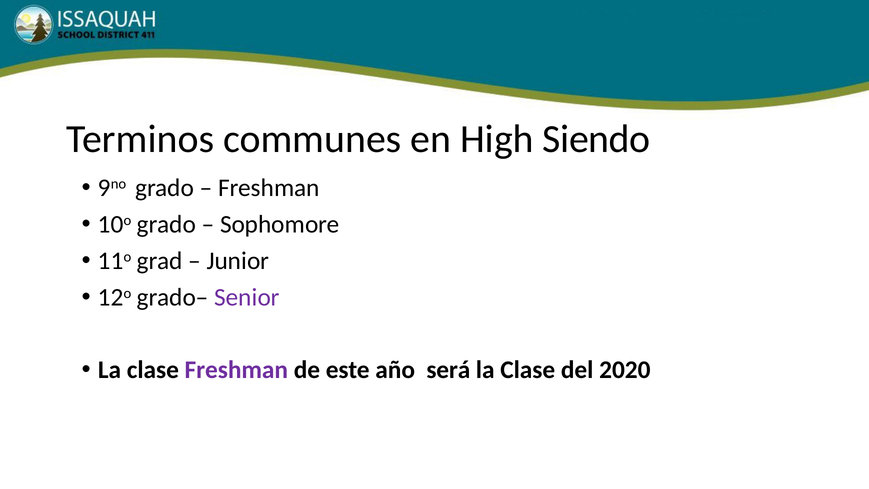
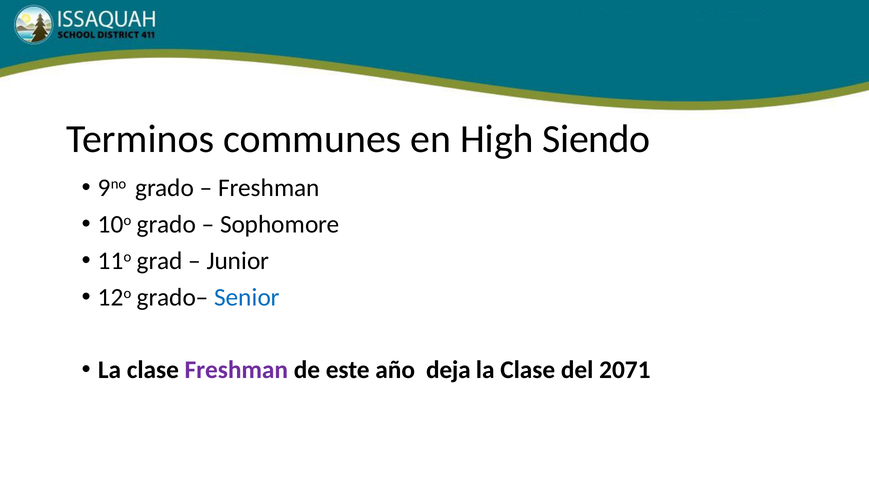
Senior colour: purple -> blue
será: será -> deja
2020: 2020 -> 2071
